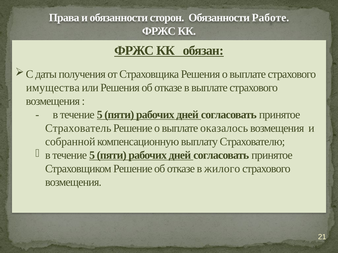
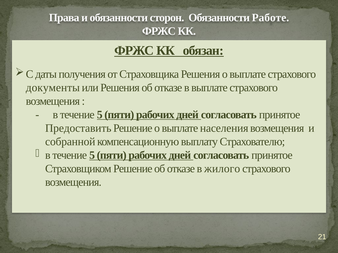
имущества: имущества -> документы
Страхователь: Страхователь -> Предоставить
оказалось: оказалось -> населения
